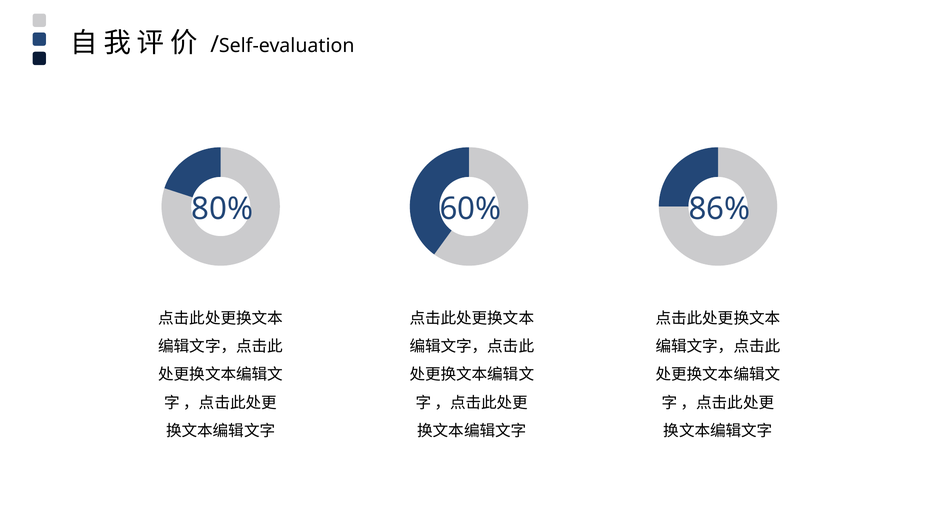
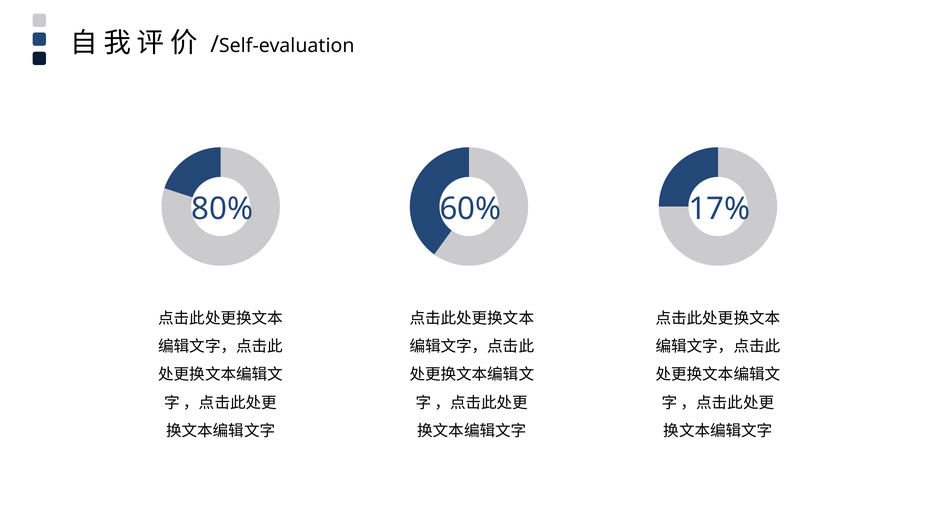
86%: 86% -> 17%
